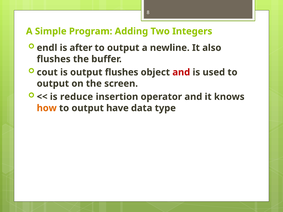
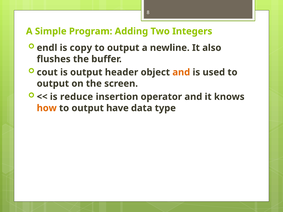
after: after -> copy
output flushes: flushes -> header
and at (181, 72) colour: red -> orange
